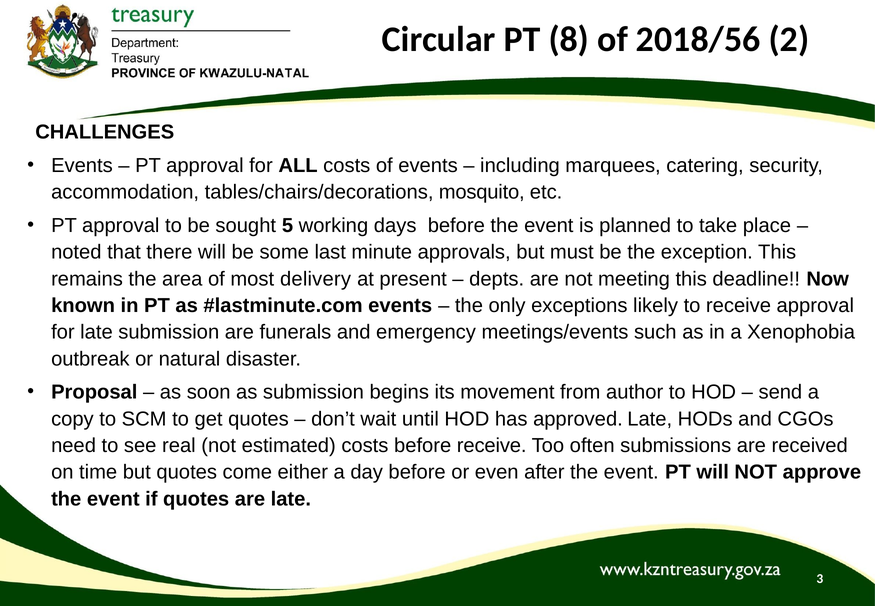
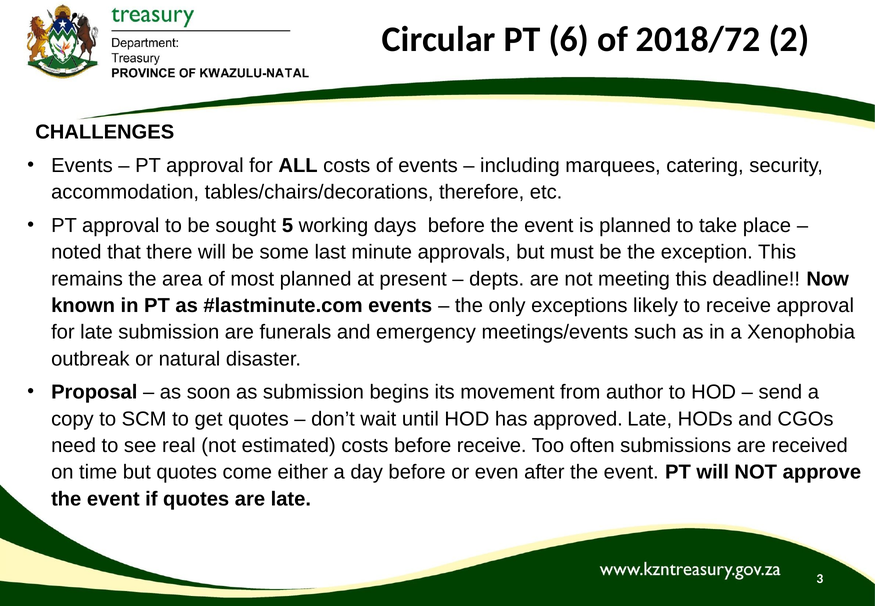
8: 8 -> 6
2018/56: 2018/56 -> 2018/72
mosquito: mosquito -> therefore
most delivery: delivery -> planned
